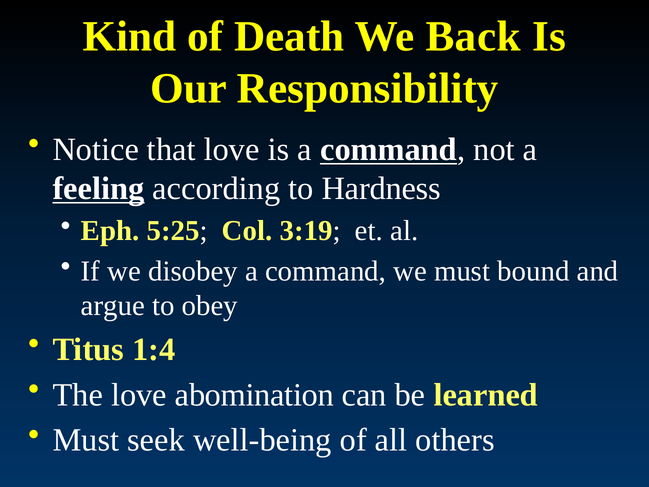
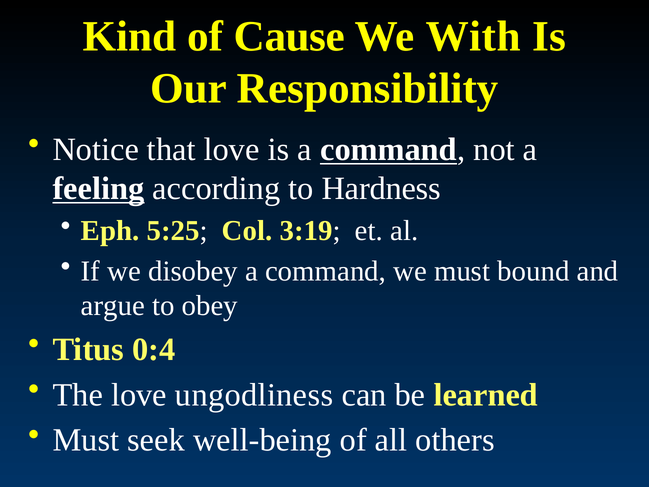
Death: Death -> Cause
Back: Back -> With
1:4: 1:4 -> 0:4
abomination: abomination -> ungodliness
